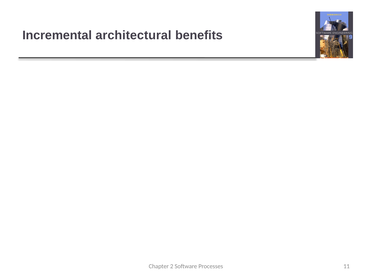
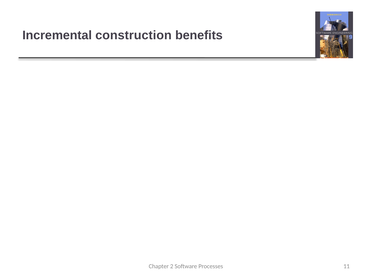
architectural: architectural -> construction
